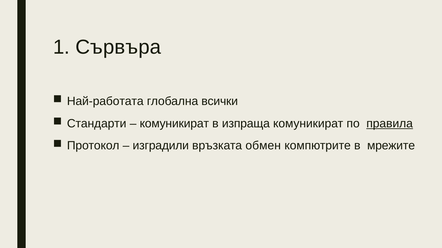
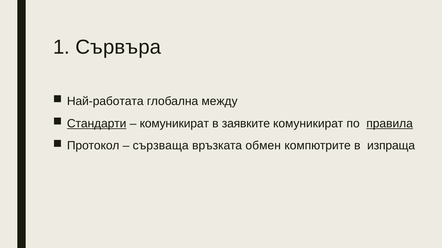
всички: всички -> между
Стандарти underline: none -> present
изпраща: изпраща -> заявките
изградили: изградили -> сързваща
мрежите: мрежите -> изпраща
